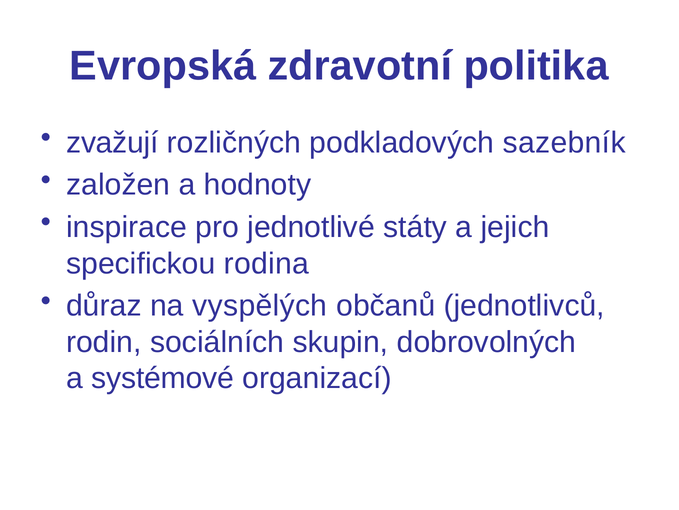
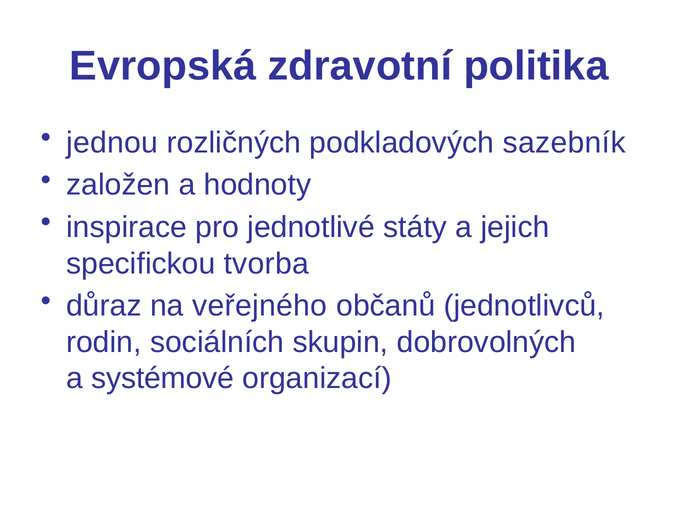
zvažují: zvažují -> jednou
rodina: rodina -> tvorba
vyspělých: vyspělých -> veřejného
